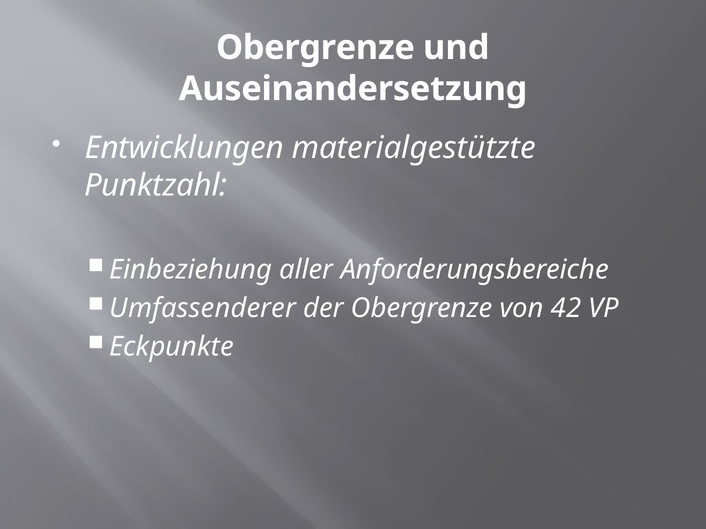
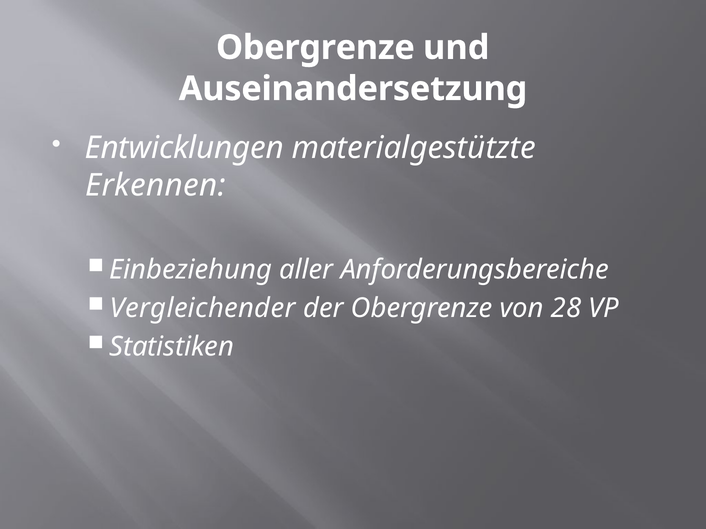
Punktzahl: Punktzahl -> Erkennen
Umfassenderer: Umfassenderer -> Vergleichender
42: 42 -> 28
Eckpunkte: Eckpunkte -> Statistiken
